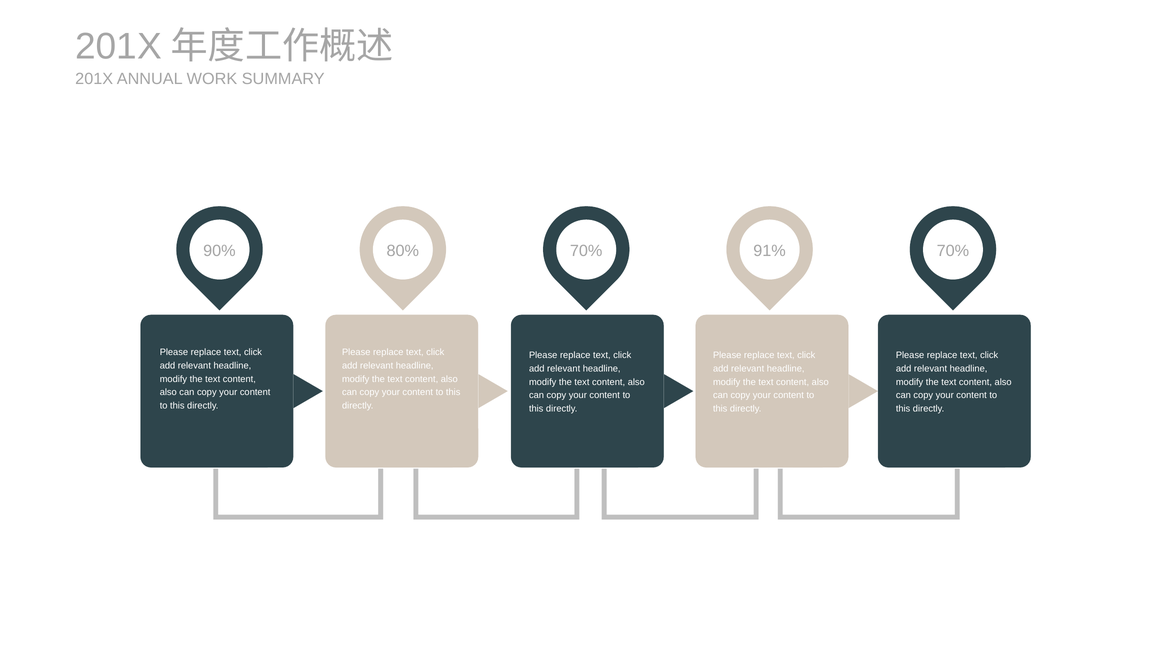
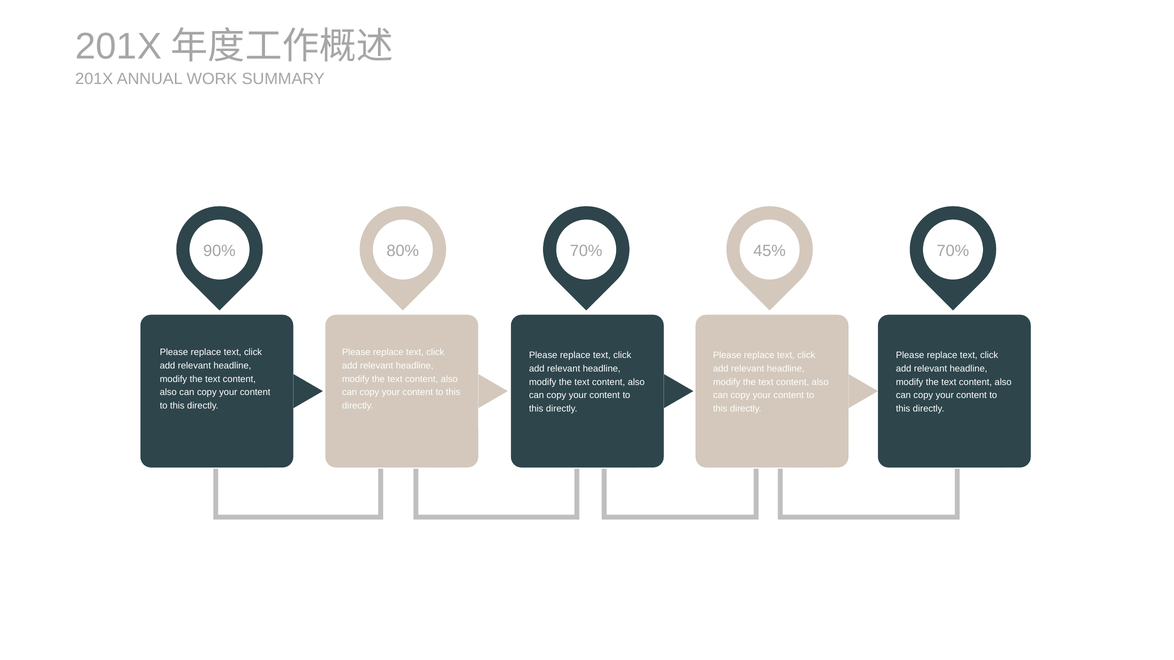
91%: 91% -> 45%
